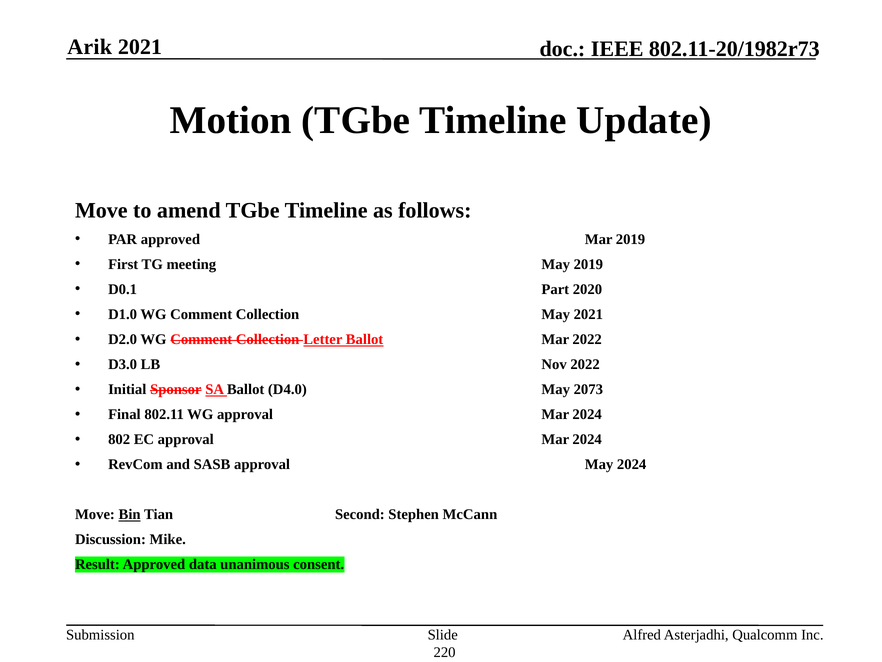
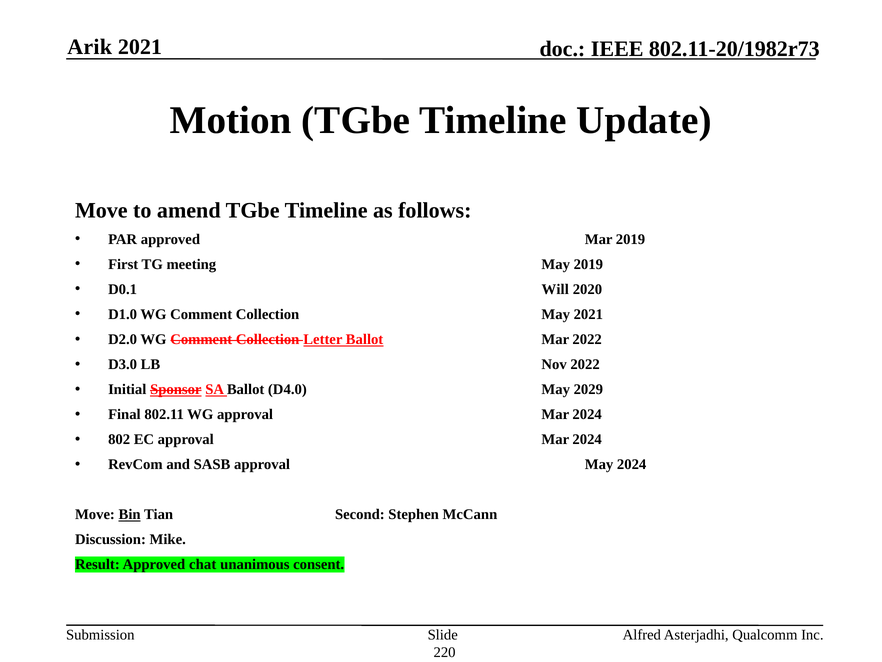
Part: Part -> Will
Sponsor underline: none -> present
2073: 2073 -> 2029
data: data -> chat
